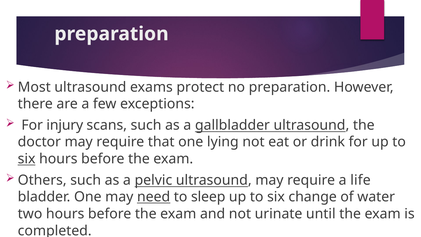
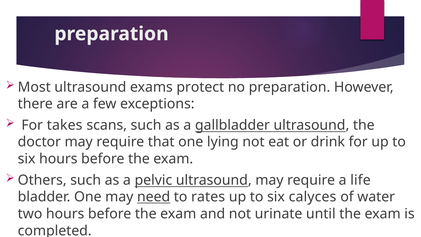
injury: injury -> takes
six at (27, 159) underline: present -> none
sleep: sleep -> rates
change: change -> calyces
